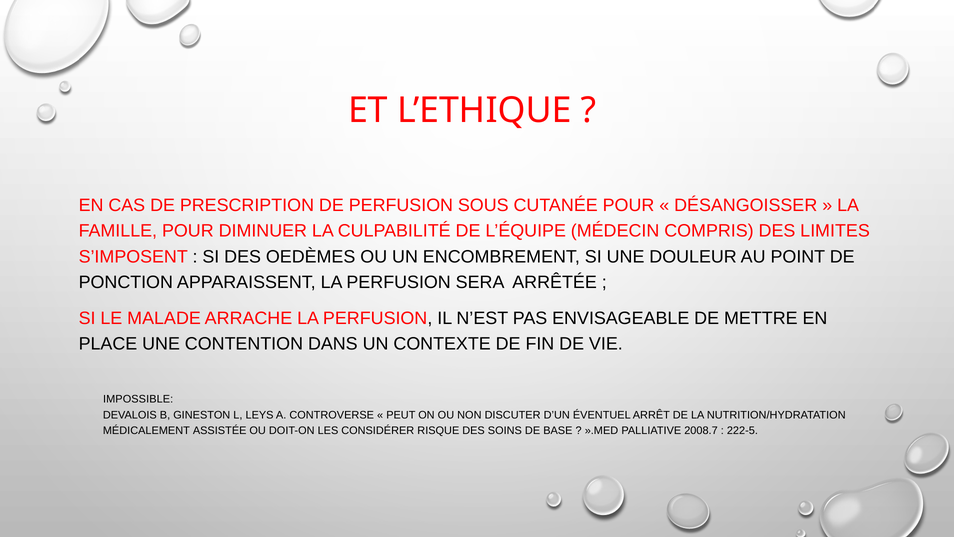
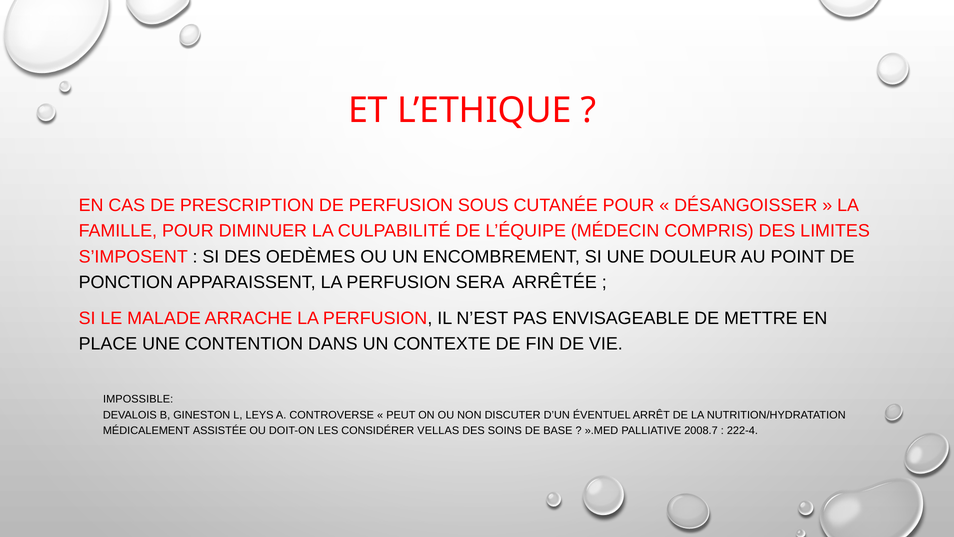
RISQUE: RISQUE -> VELLAS
222-5: 222-5 -> 222-4
